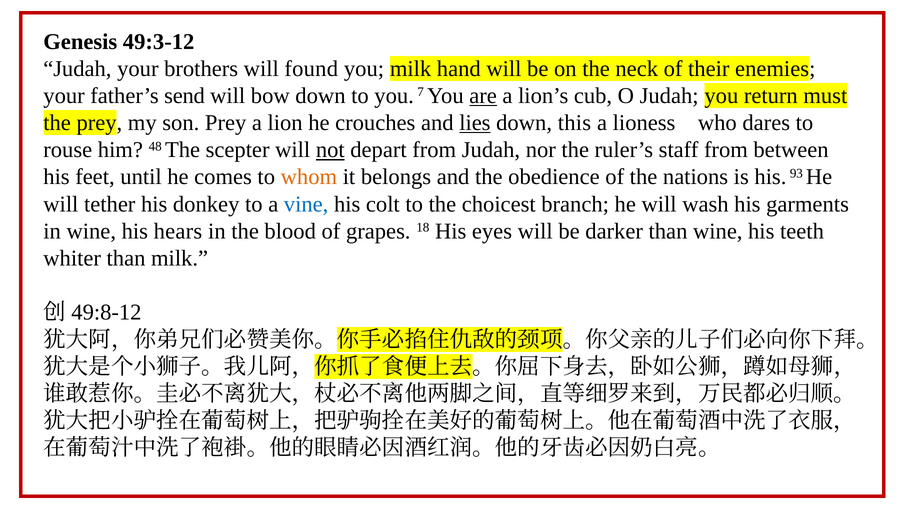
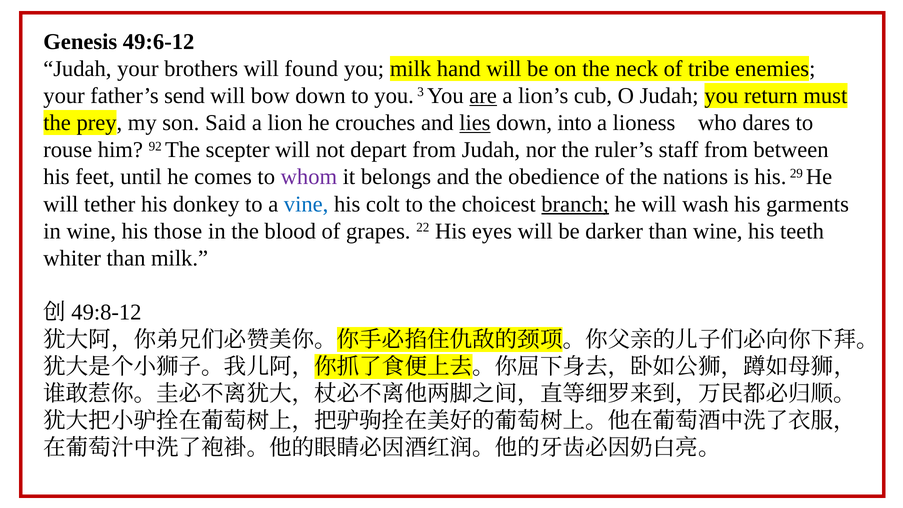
49:3-12: 49:3-12 -> 49:6-12
their: their -> tribe
7: 7 -> 3
son Prey: Prey -> Said
this: this -> into
48: 48 -> 92
not underline: present -> none
whom colour: orange -> purple
93: 93 -> 29
branch underline: none -> present
hears: hears -> those
18: 18 -> 22
